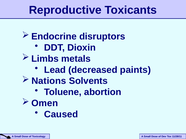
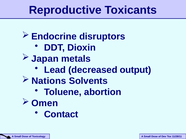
Limbs: Limbs -> Japan
paints: paints -> output
Caused: Caused -> Contact
